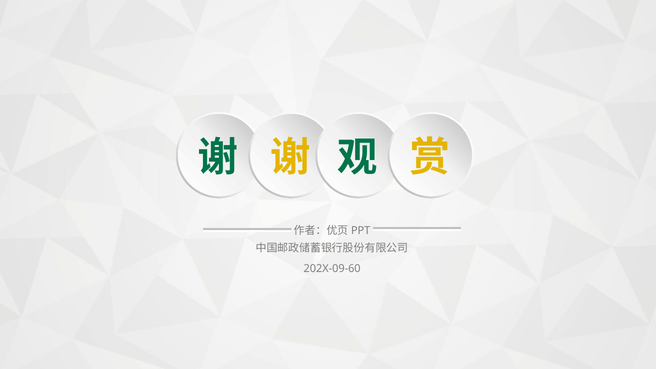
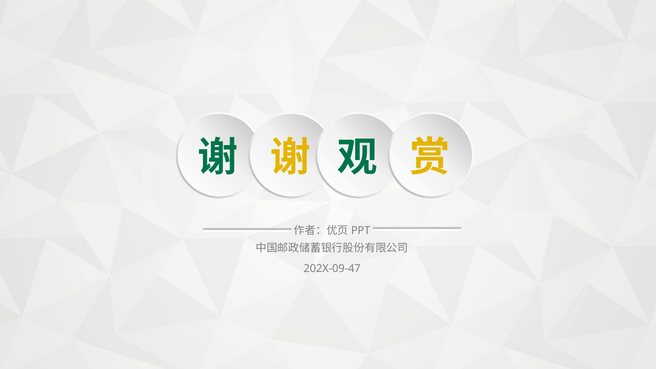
202X-09-60: 202X-09-60 -> 202X-09-47
